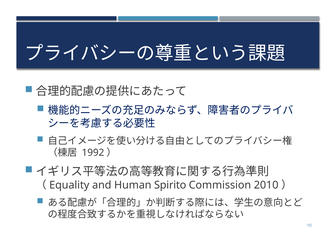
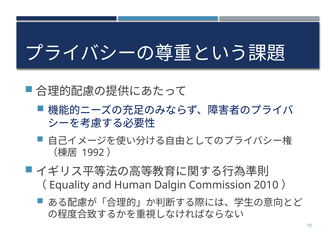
Spirito: Spirito -> Dalgin
